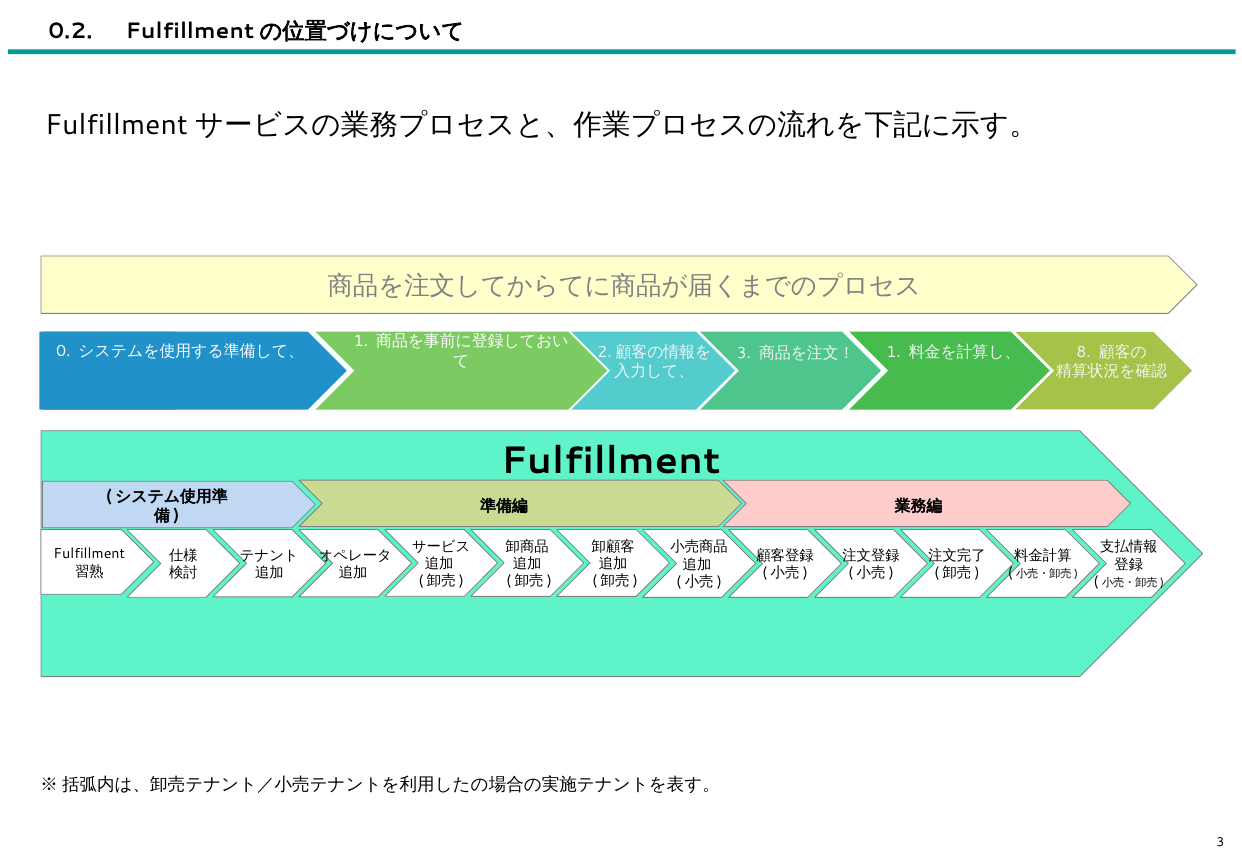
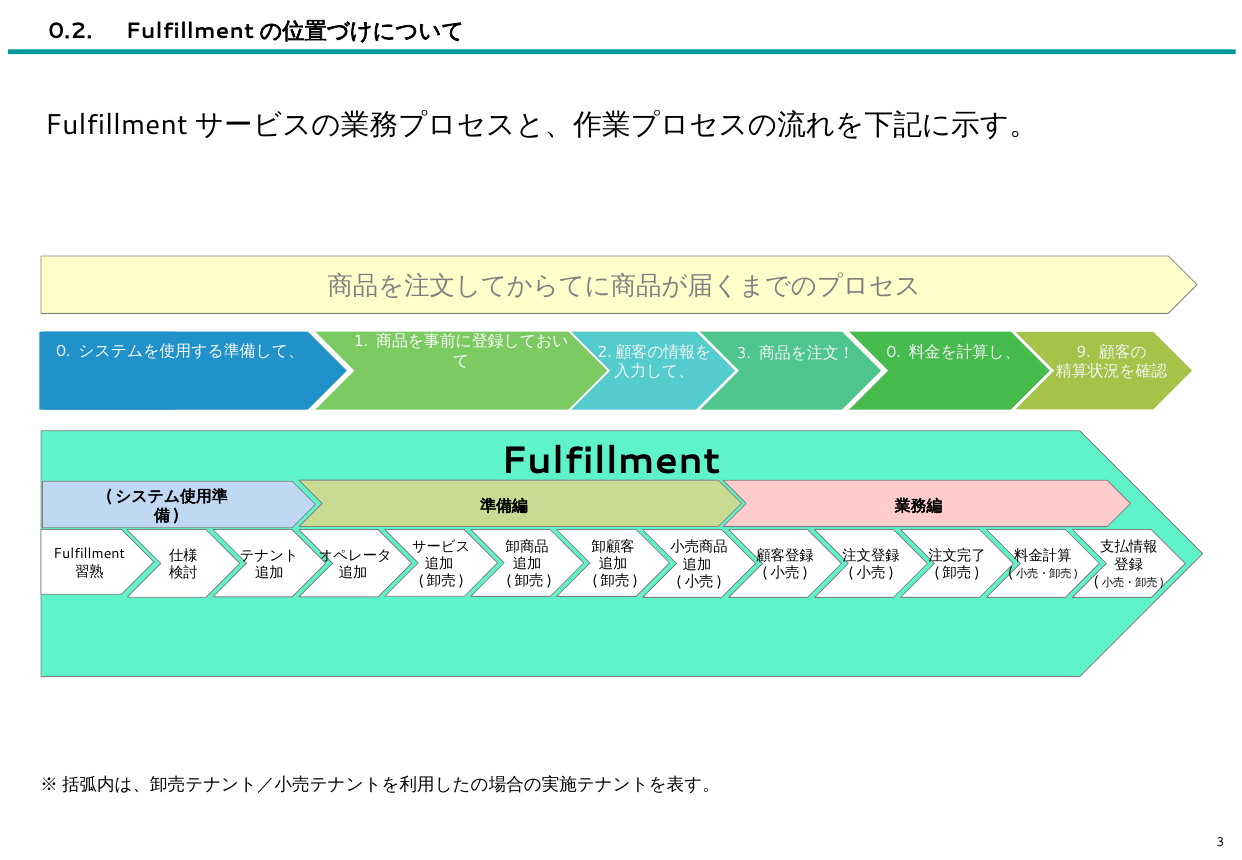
1 at (894, 352): 1 -> 0
8: 8 -> 9
